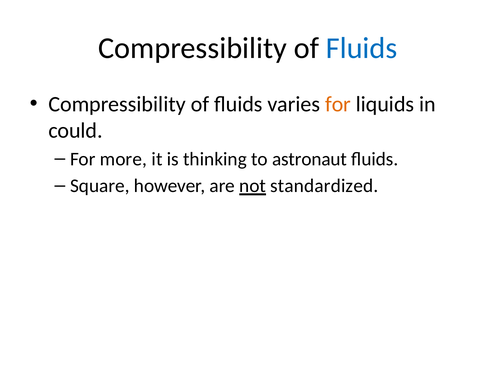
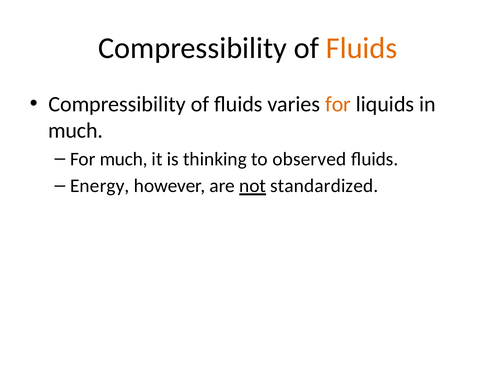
Fluids at (362, 48) colour: blue -> orange
could at (76, 131): could -> much
For more: more -> much
astronaut: astronaut -> observed
Square: Square -> Energy
